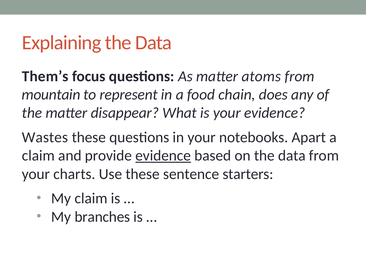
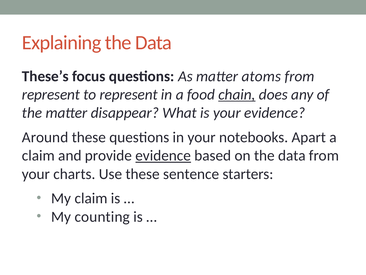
Them’s: Them’s -> These’s
mountain at (51, 94): mountain -> represent
chain underline: none -> present
Wastes: Wastes -> Around
branches: branches -> counting
